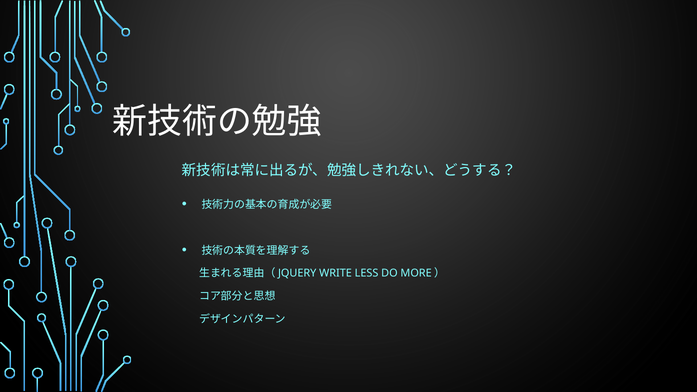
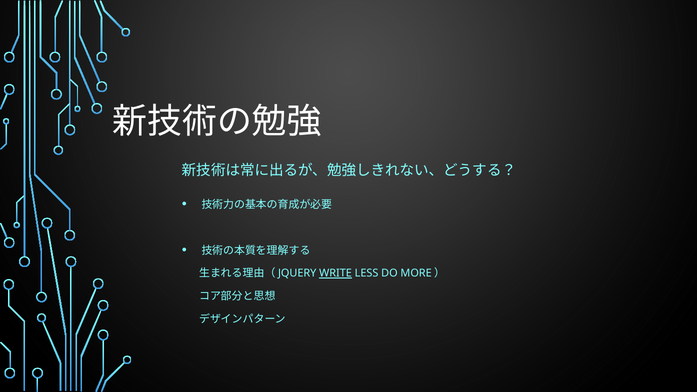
WRITE underline: none -> present
